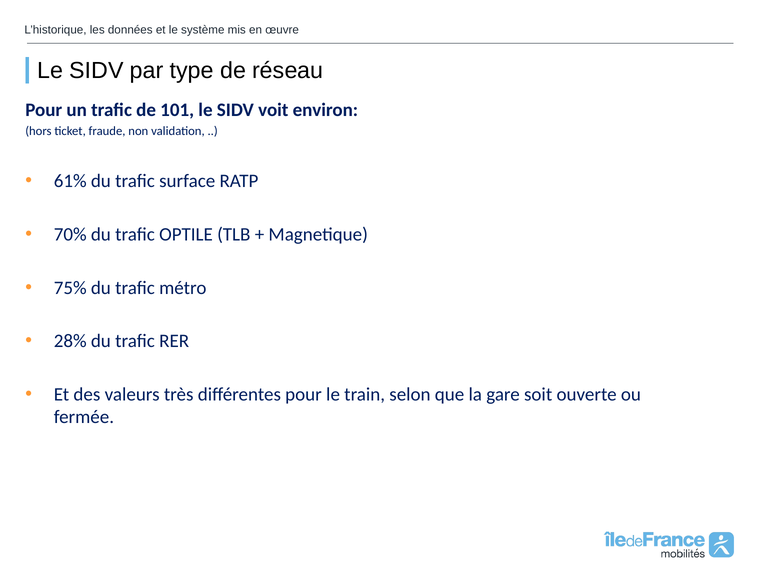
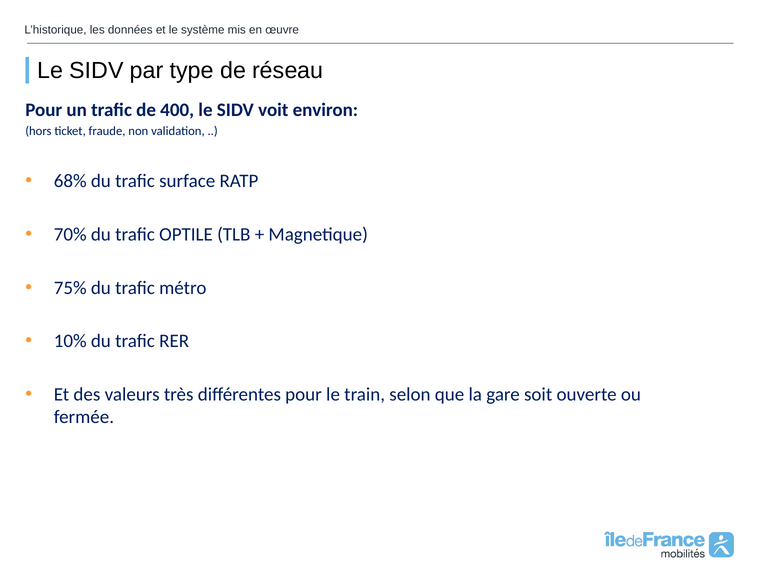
101: 101 -> 400
61%: 61% -> 68%
28%: 28% -> 10%
